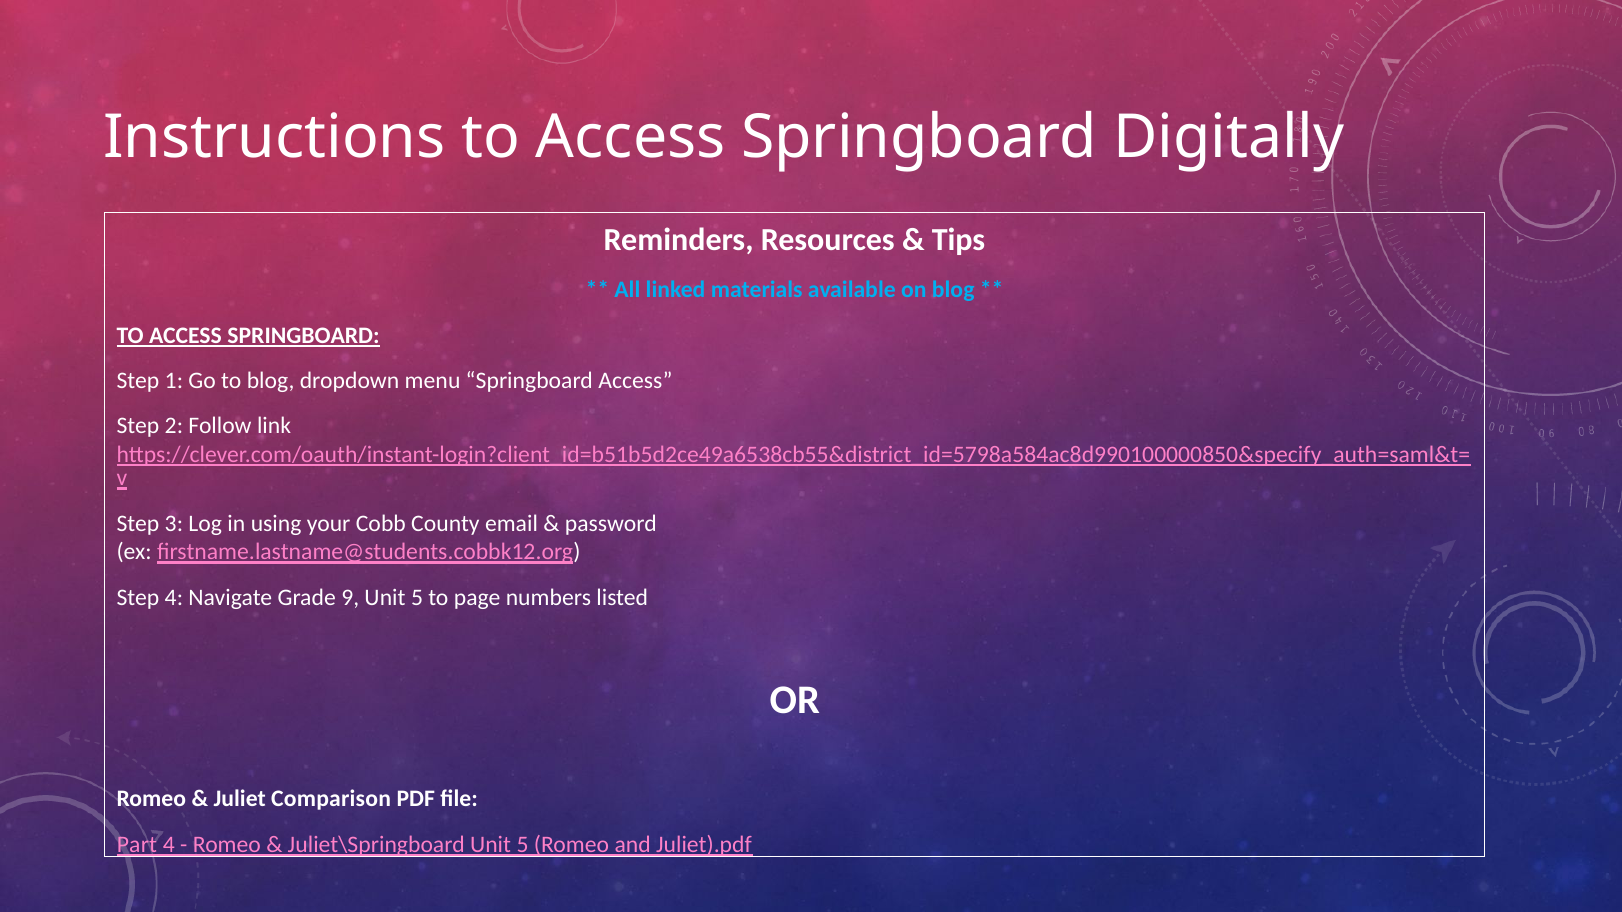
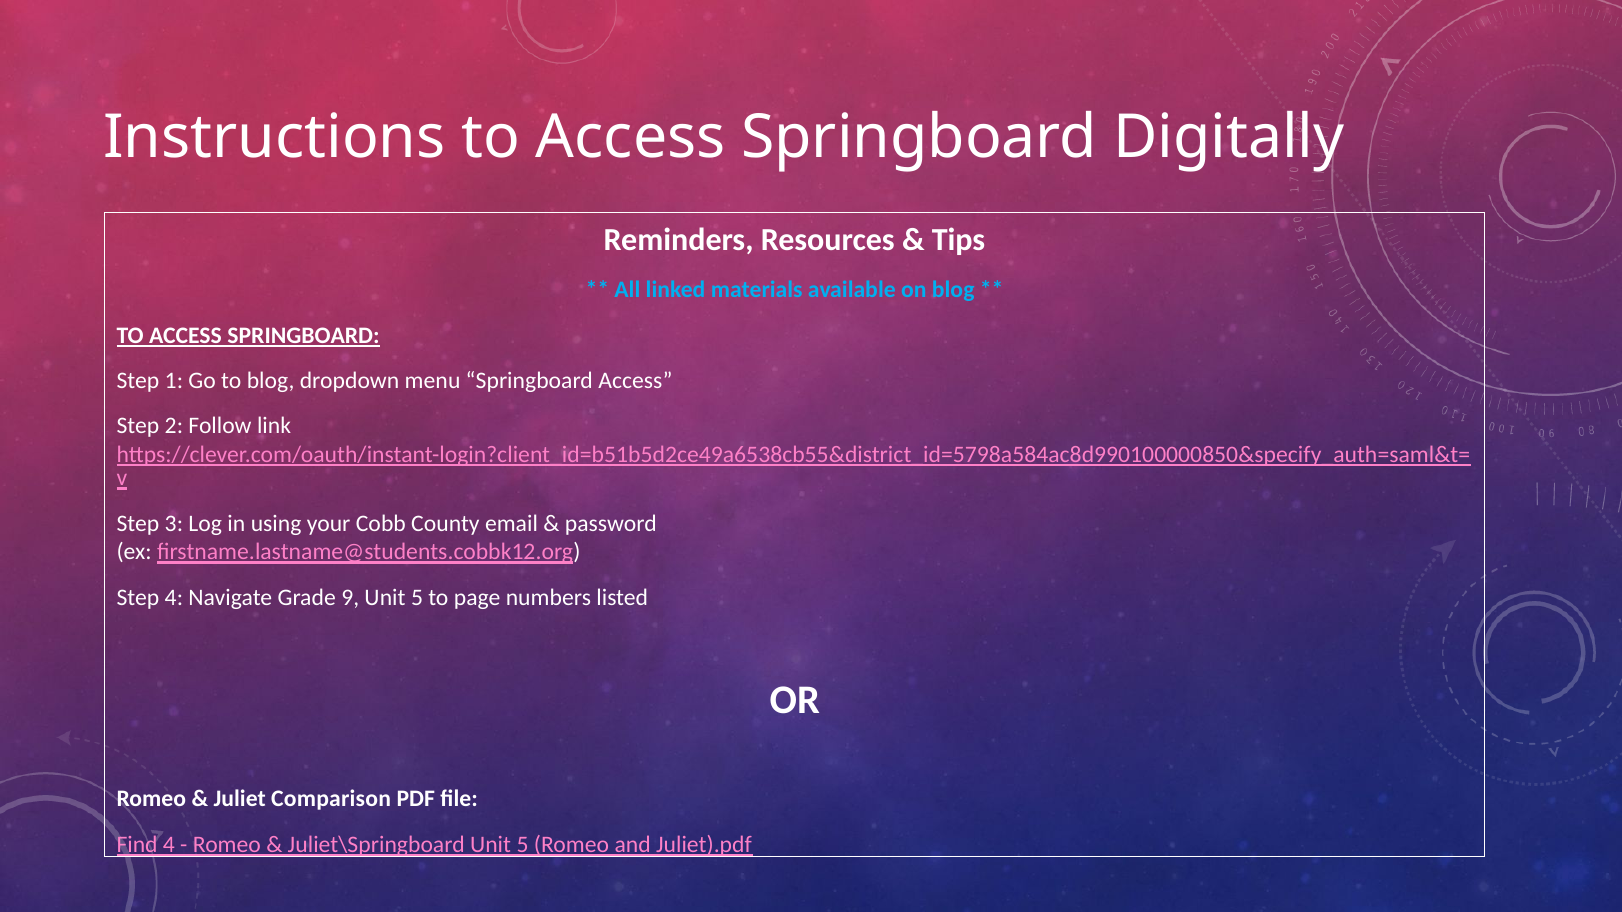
Part: Part -> Find
